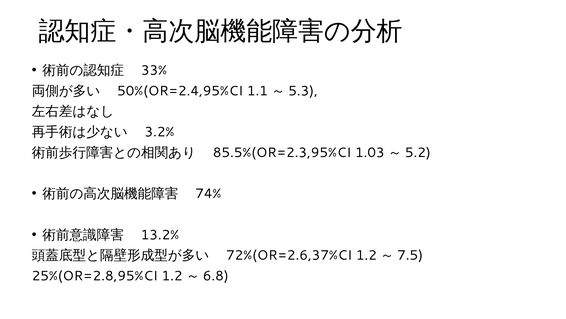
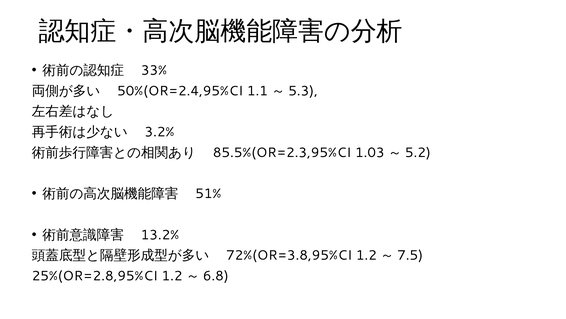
74%: 74% -> 51%
72%(OR=2.6,37%CI: 72%(OR=2.6,37%CI -> 72%(OR=3.8,95%CI
